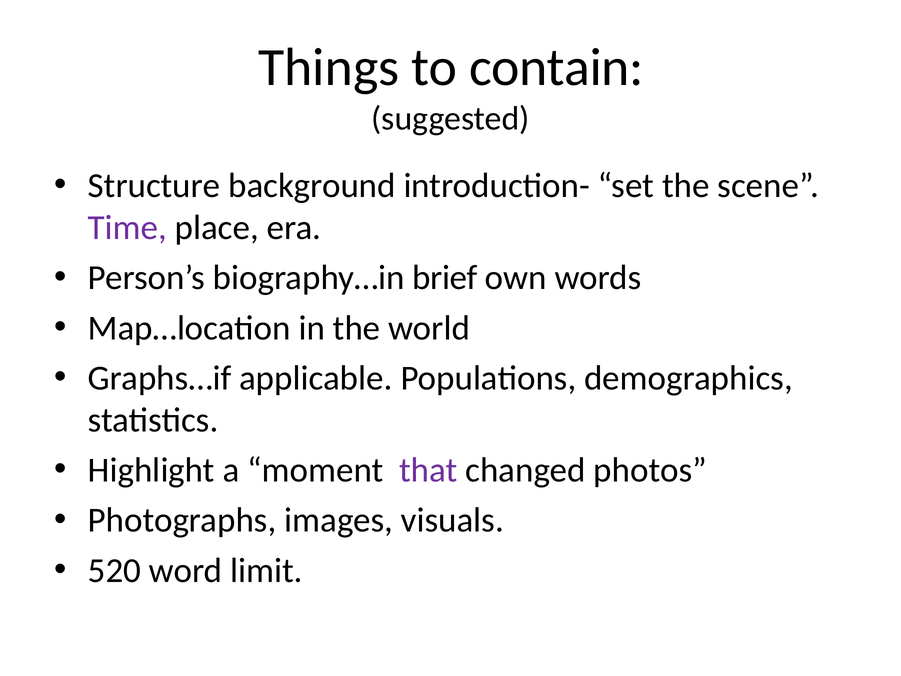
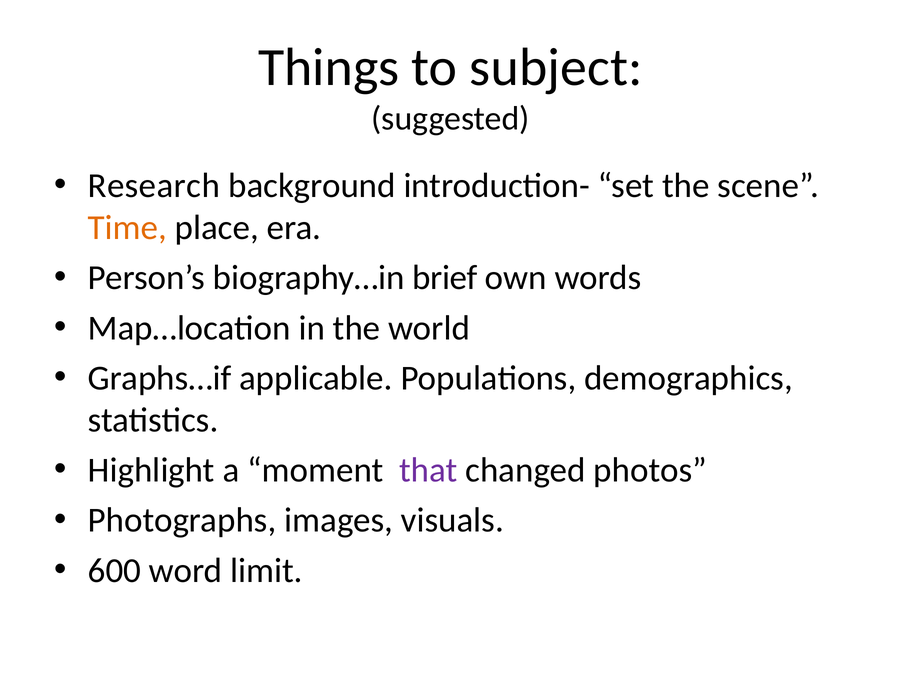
contain: contain -> subject
Structure: Structure -> Research
Time colour: purple -> orange
520: 520 -> 600
